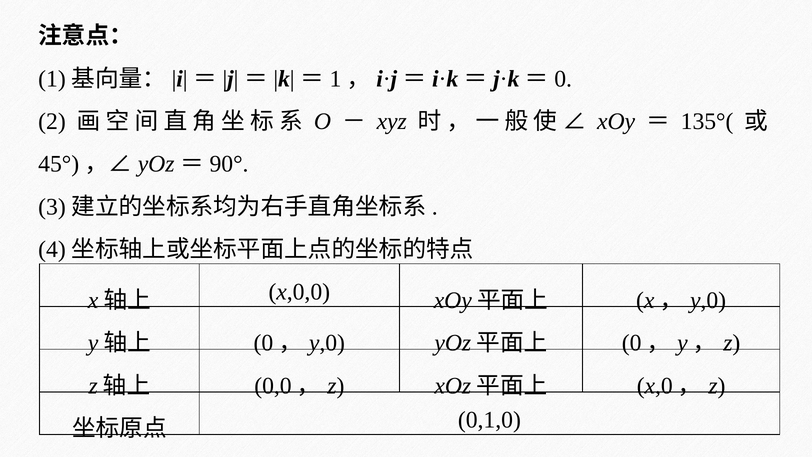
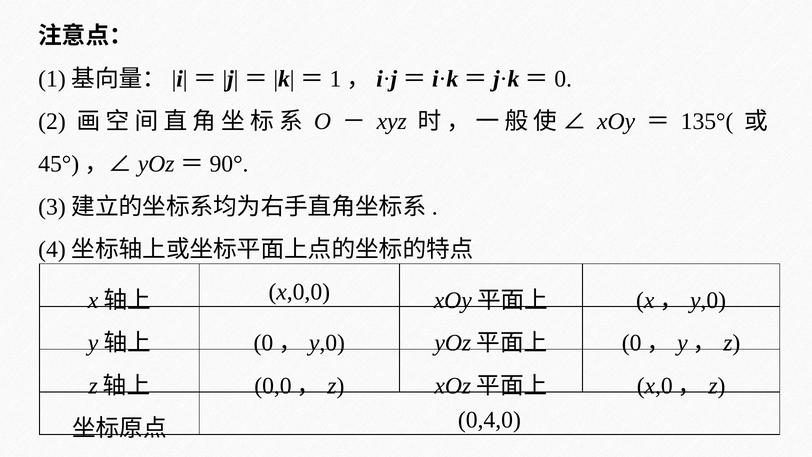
0,1,0: 0,1,0 -> 0,4,0
